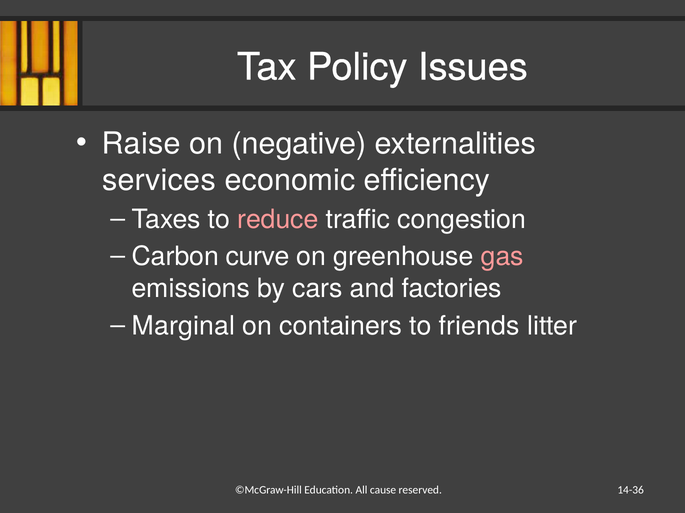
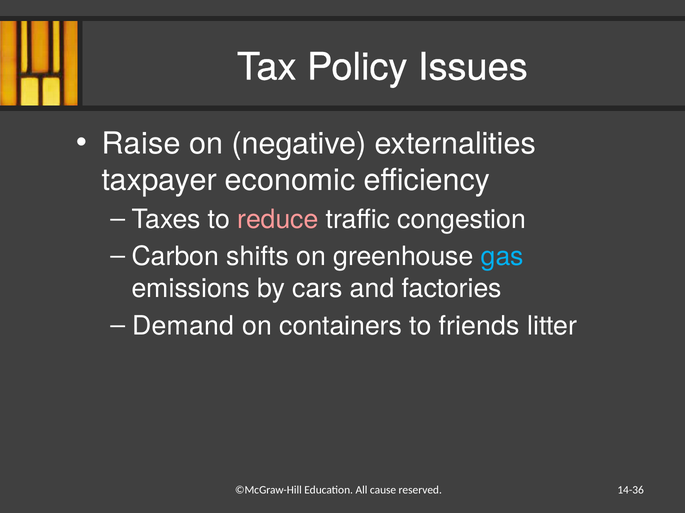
services: services -> taxpayer
curve: curve -> shifts
gas colour: pink -> light blue
Marginal: Marginal -> Demand
